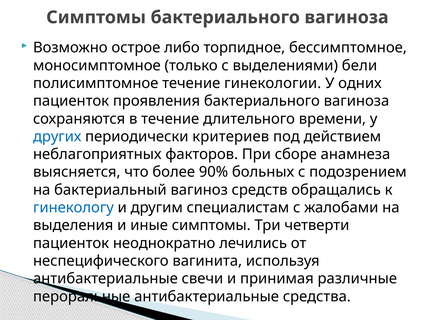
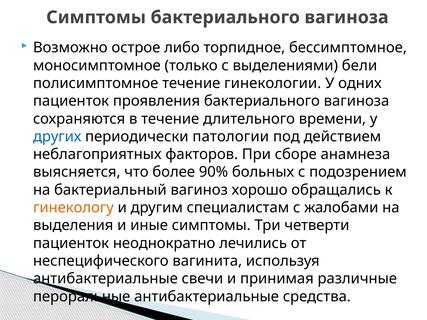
критериев: критериев -> патологии
средств: средств -> хорошо
гинекологу colour: blue -> orange
